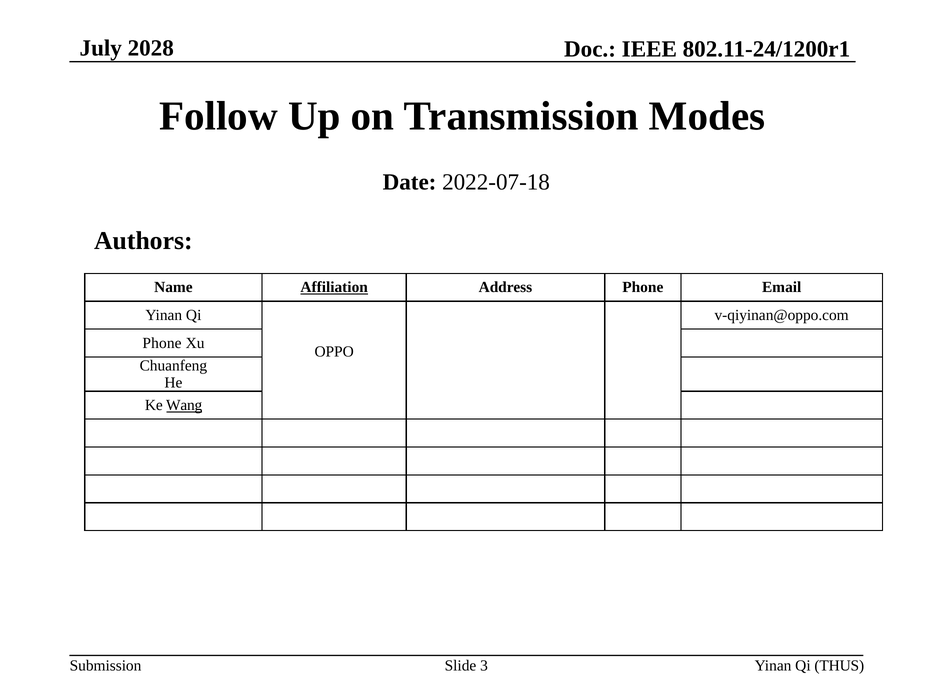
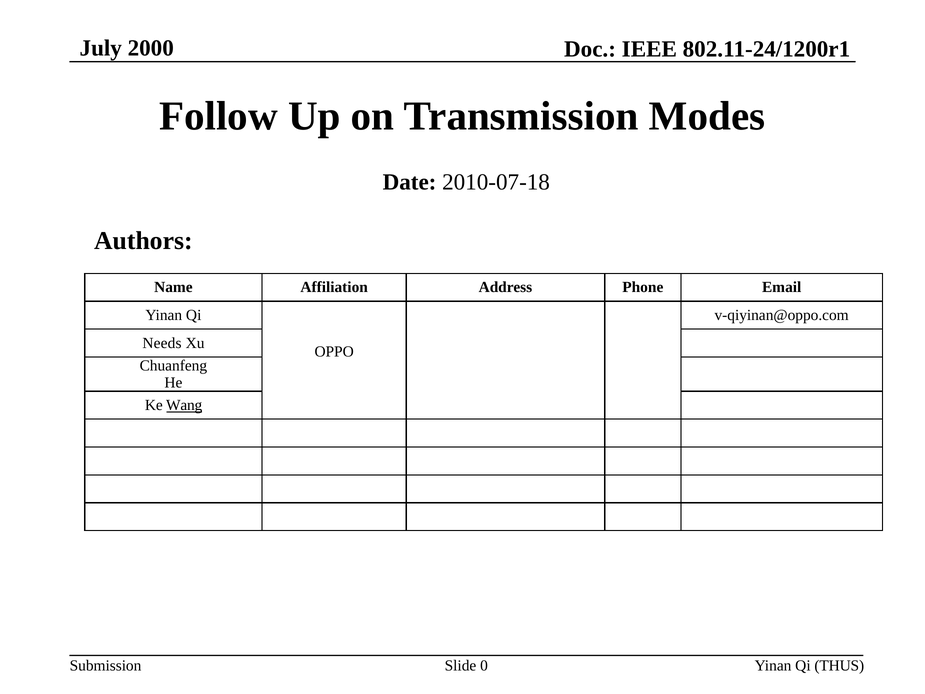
2028: 2028 -> 2000
2022-07-18: 2022-07-18 -> 2010-07-18
Affiliation underline: present -> none
Phone at (162, 343): Phone -> Needs
3: 3 -> 0
